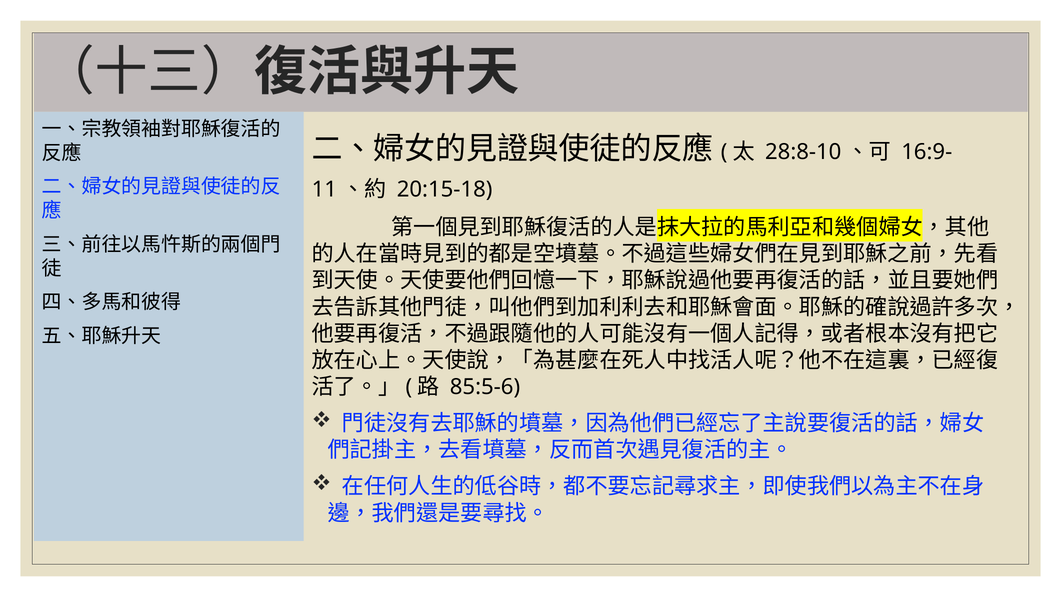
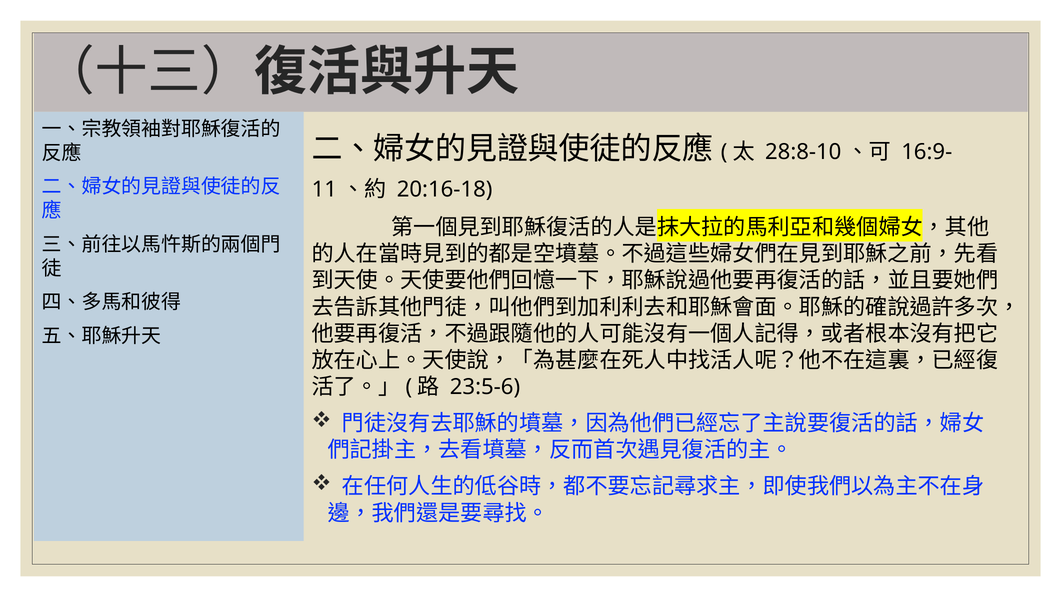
20:15-18: 20:15-18 -> 20:16-18
85:5-6: 85:5-6 -> 23:5-6
